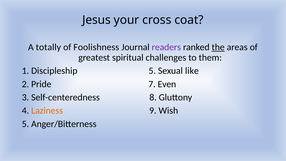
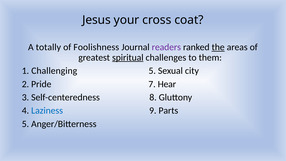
spiritual underline: none -> present
Discipleship: Discipleship -> Challenging
like: like -> city
Even: Even -> Hear
Laziness colour: orange -> blue
Wish: Wish -> Parts
